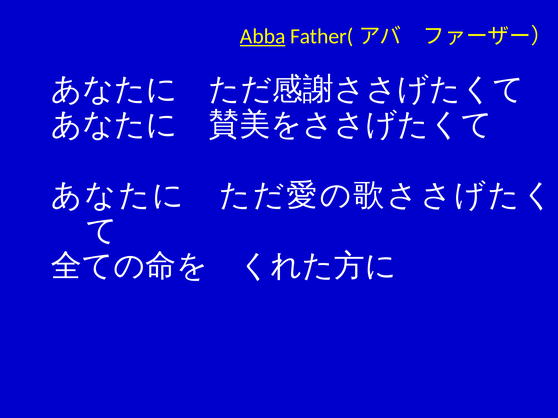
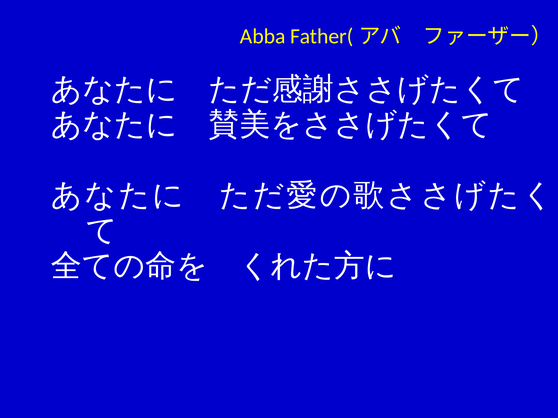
Abba underline: present -> none
